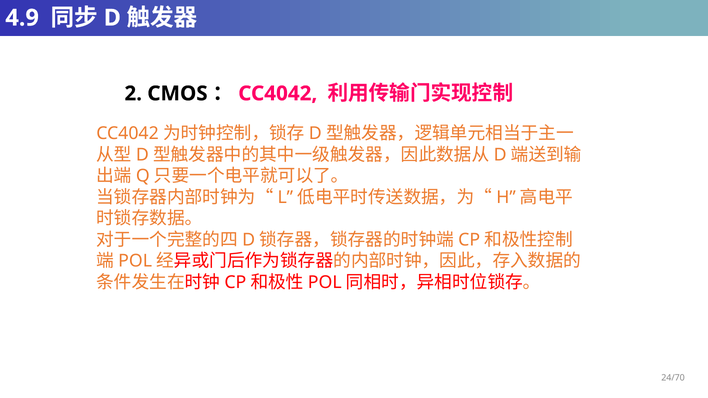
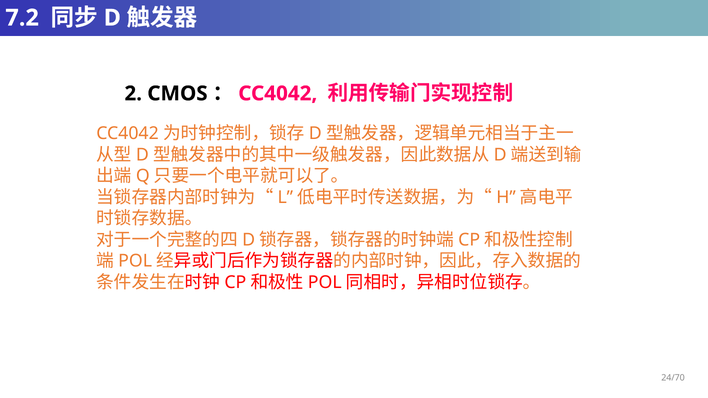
4.9: 4.9 -> 7.2
